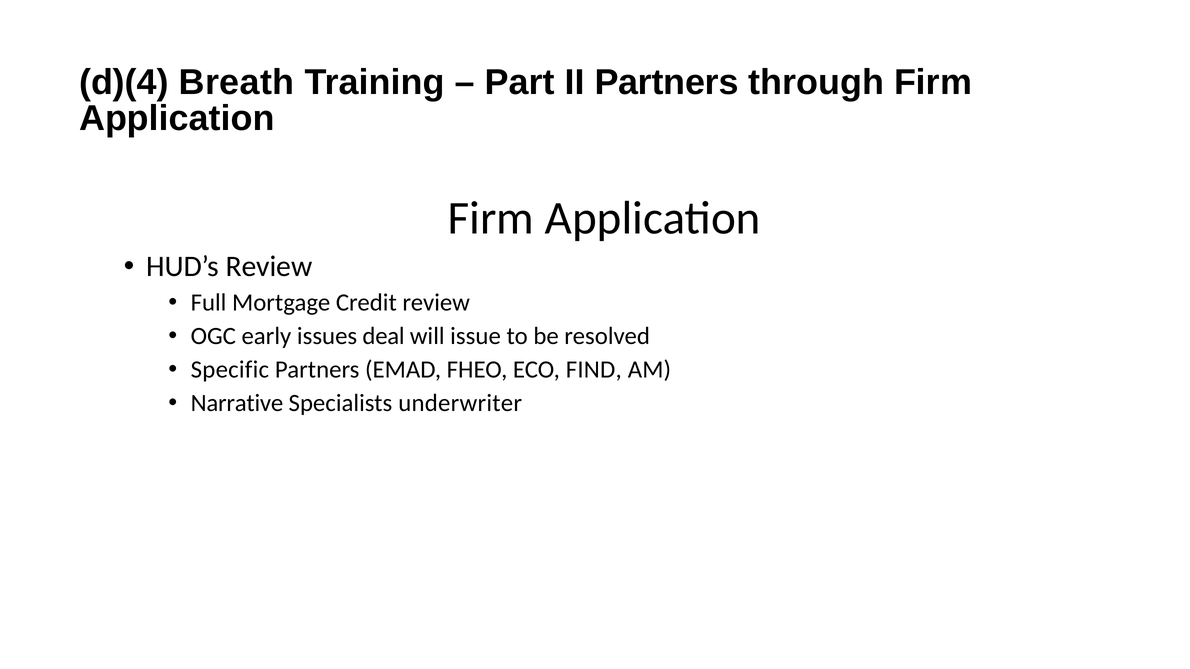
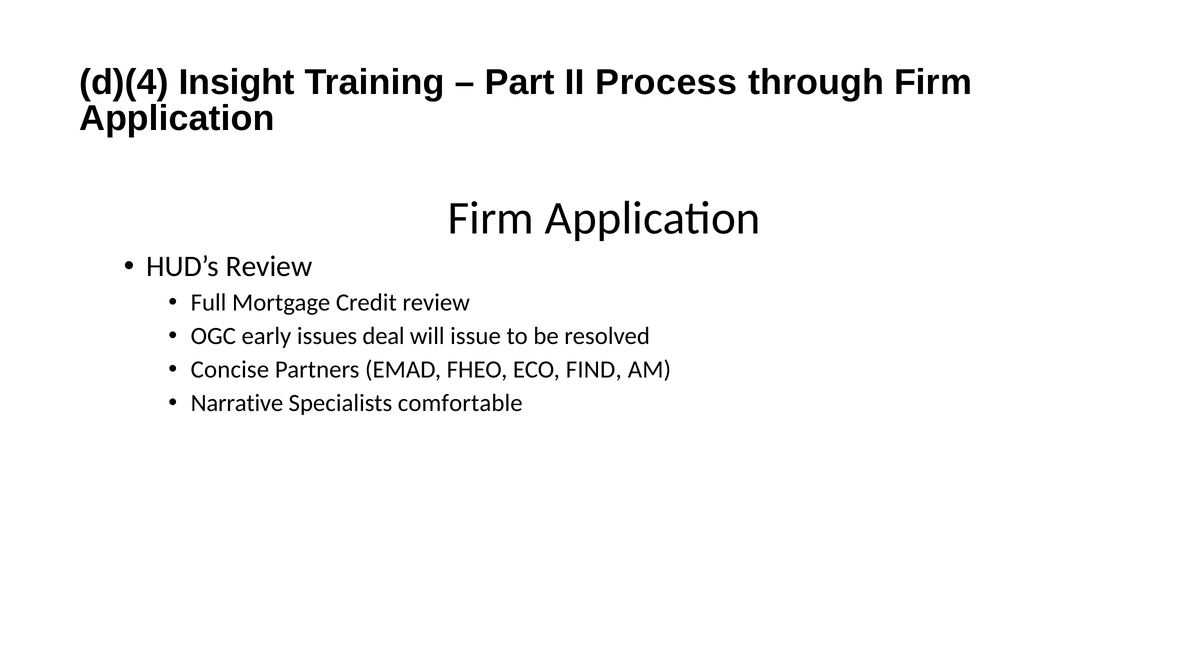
Breath: Breath -> Insight
II Partners: Partners -> Process
Specific: Specific -> Concise
underwriter: underwriter -> comfortable
